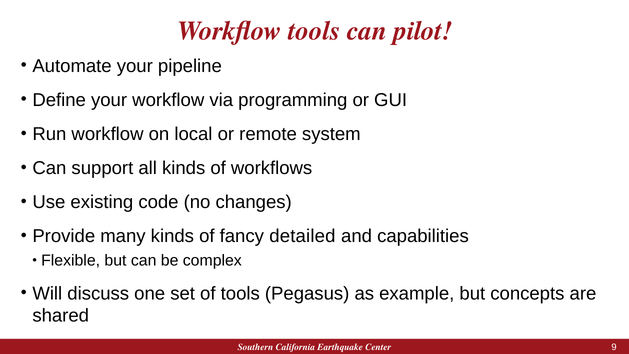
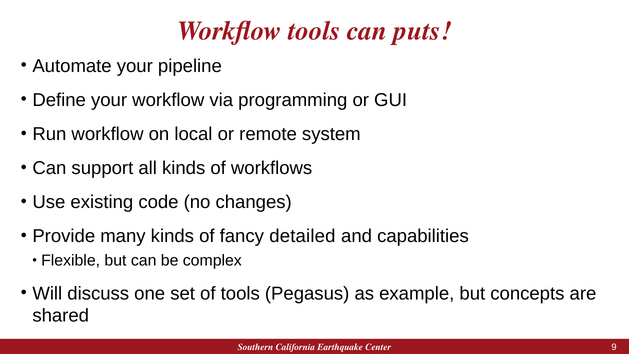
pilot: pilot -> puts
